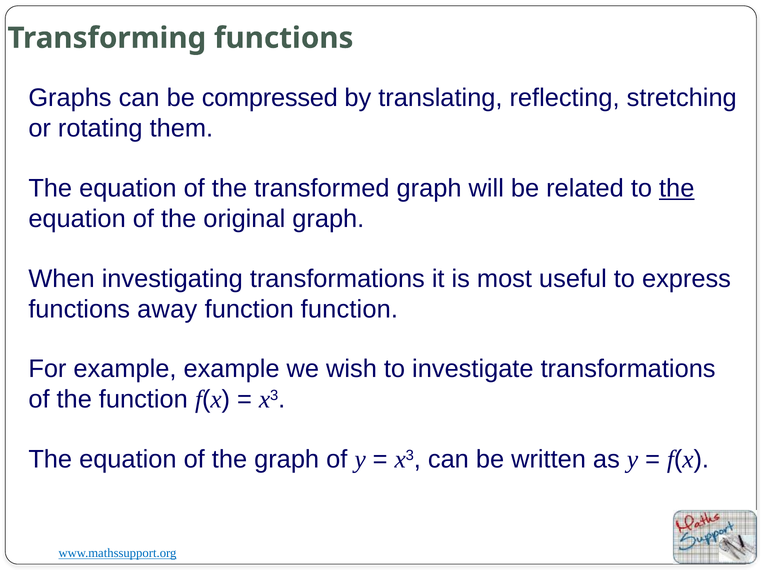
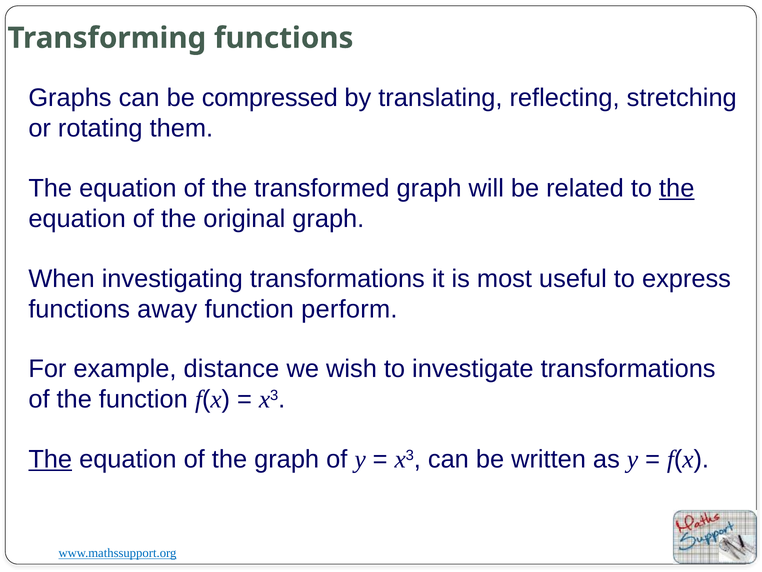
function function: function -> perform
example example: example -> distance
The at (50, 459) underline: none -> present
